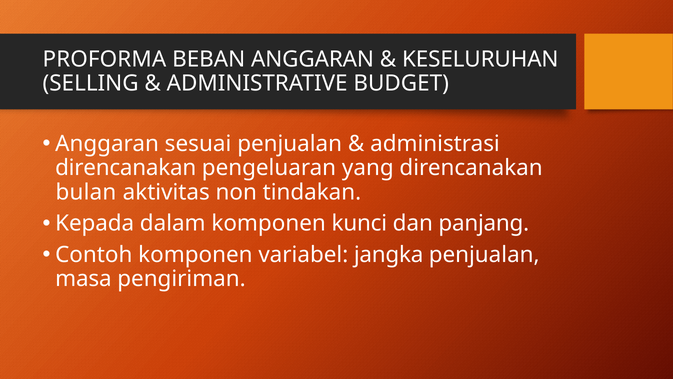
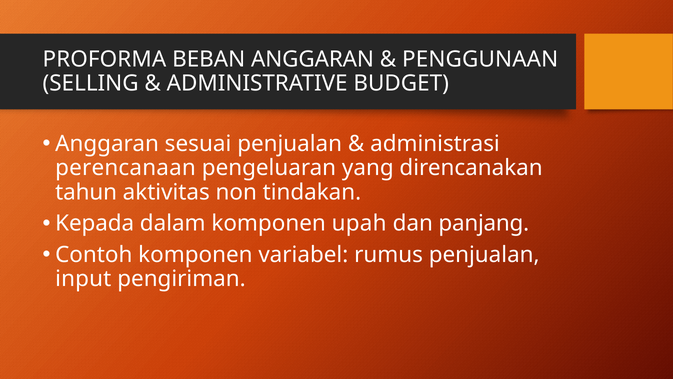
KESELURUHAN: KESELURUHAN -> PENGGUNAAN
direncanakan at (126, 168): direncanakan -> perencanaan
bulan: bulan -> tahun
kunci: kunci -> upah
jangka: jangka -> rumus
masa: masa -> input
